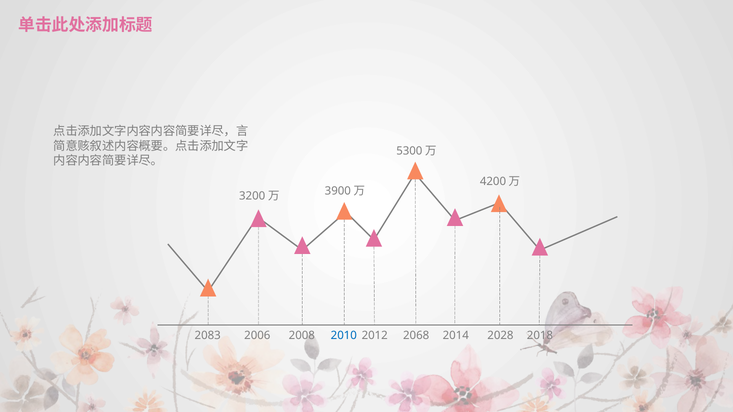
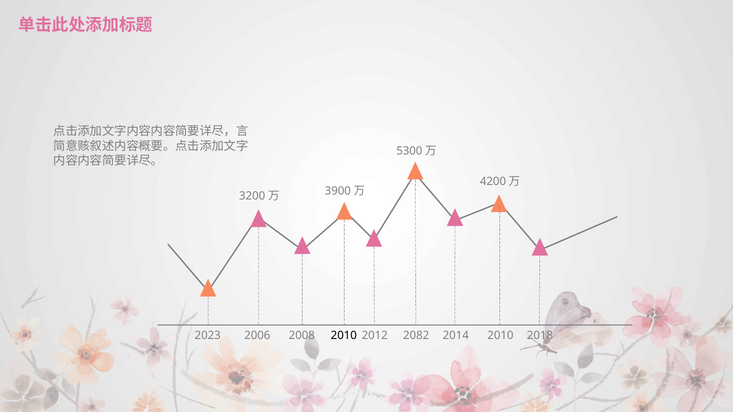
2083: 2083 -> 2023
2010 at (344, 336) colour: blue -> black
2068: 2068 -> 2082
2014 2028: 2028 -> 2010
